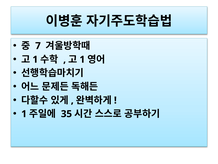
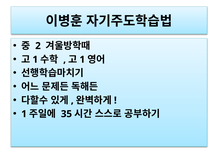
7: 7 -> 2
